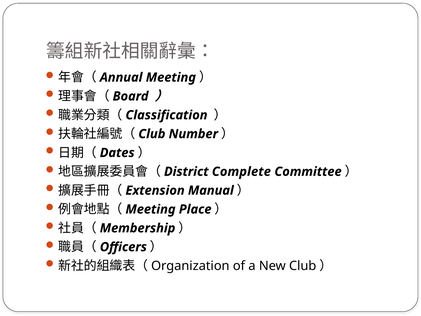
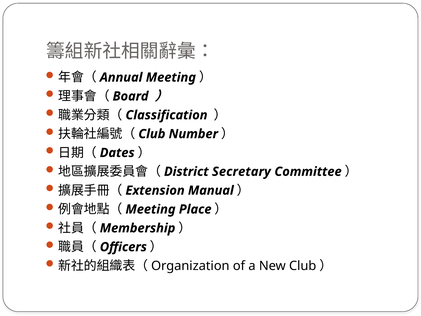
Complete: Complete -> Secretary
